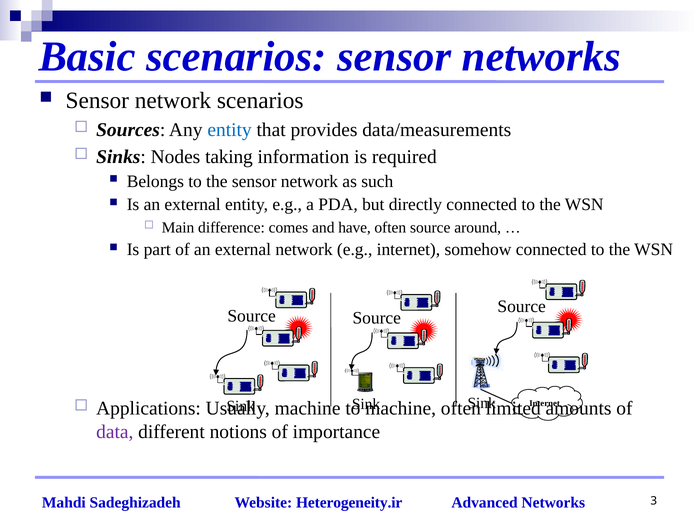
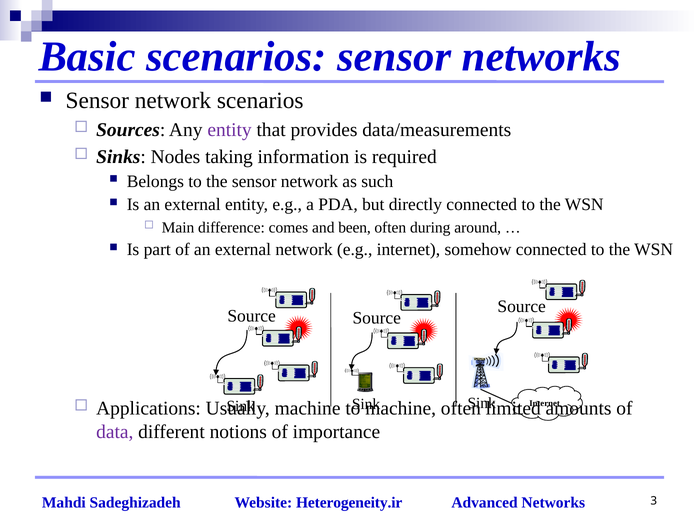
entity at (230, 130) colour: blue -> purple
have: have -> been
often source: source -> during
